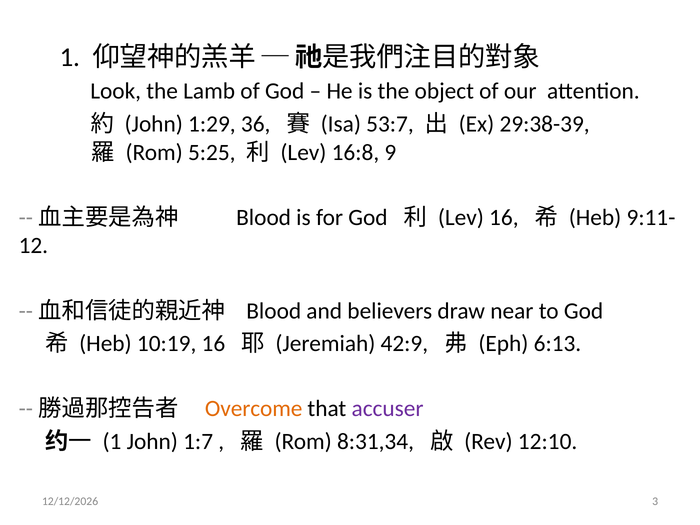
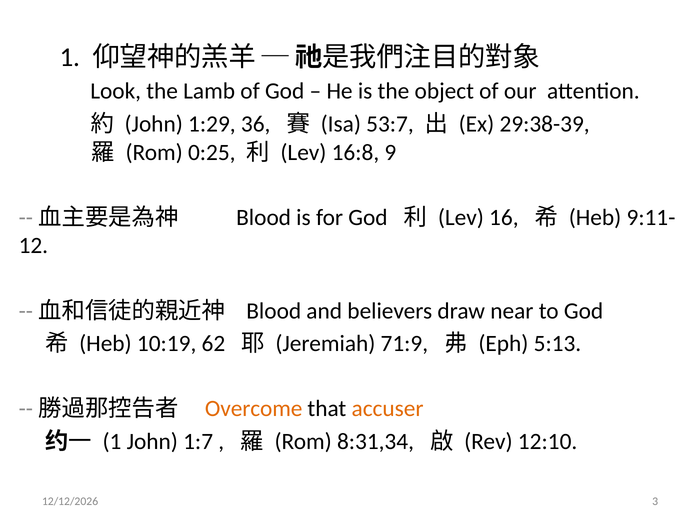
5:25: 5:25 -> 0:25
10:19 16: 16 -> 62
42:9: 42:9 -> 71:9
6:13: 6:13 -> 5:13
accuser colour: purple -> orange
